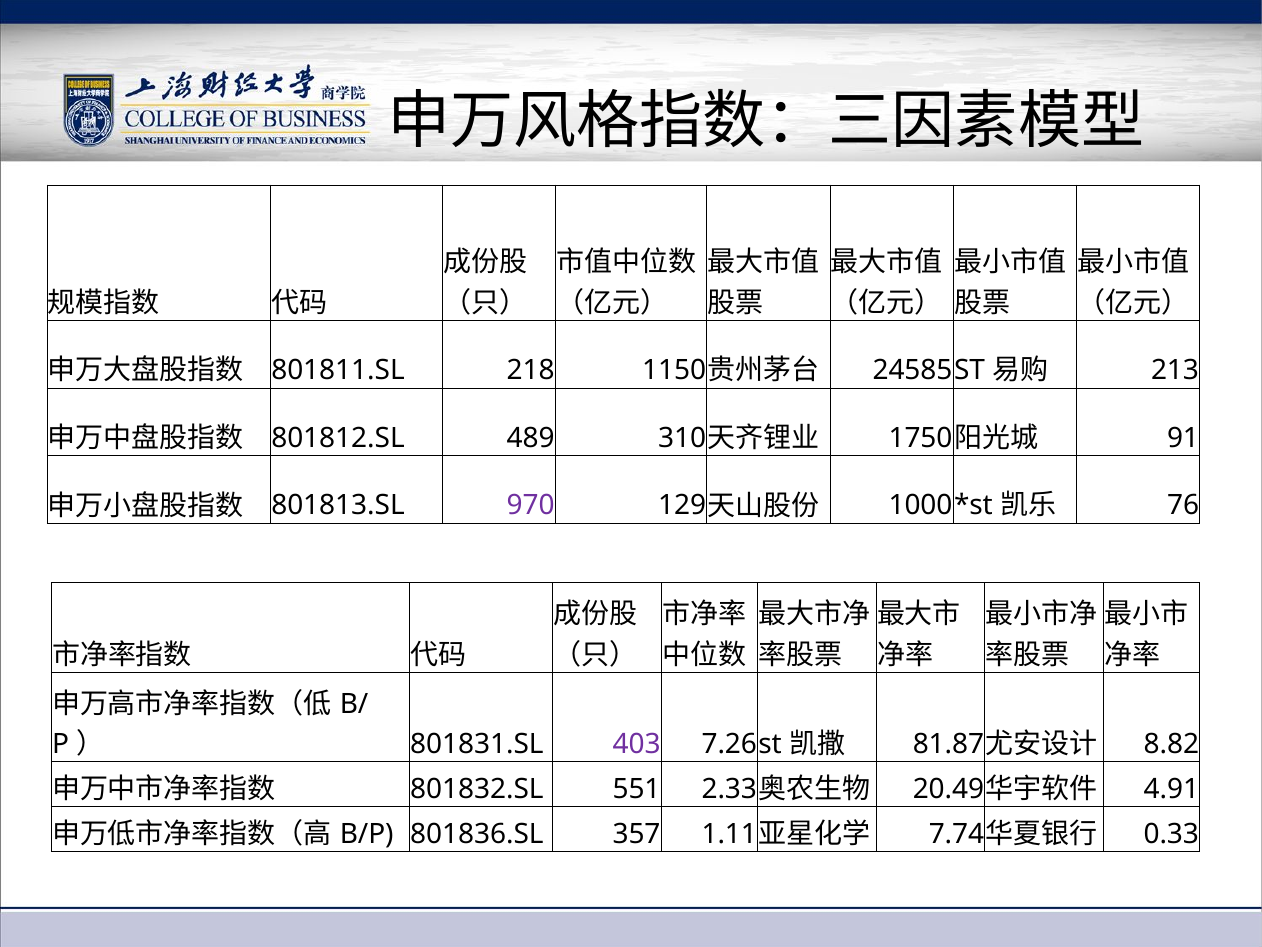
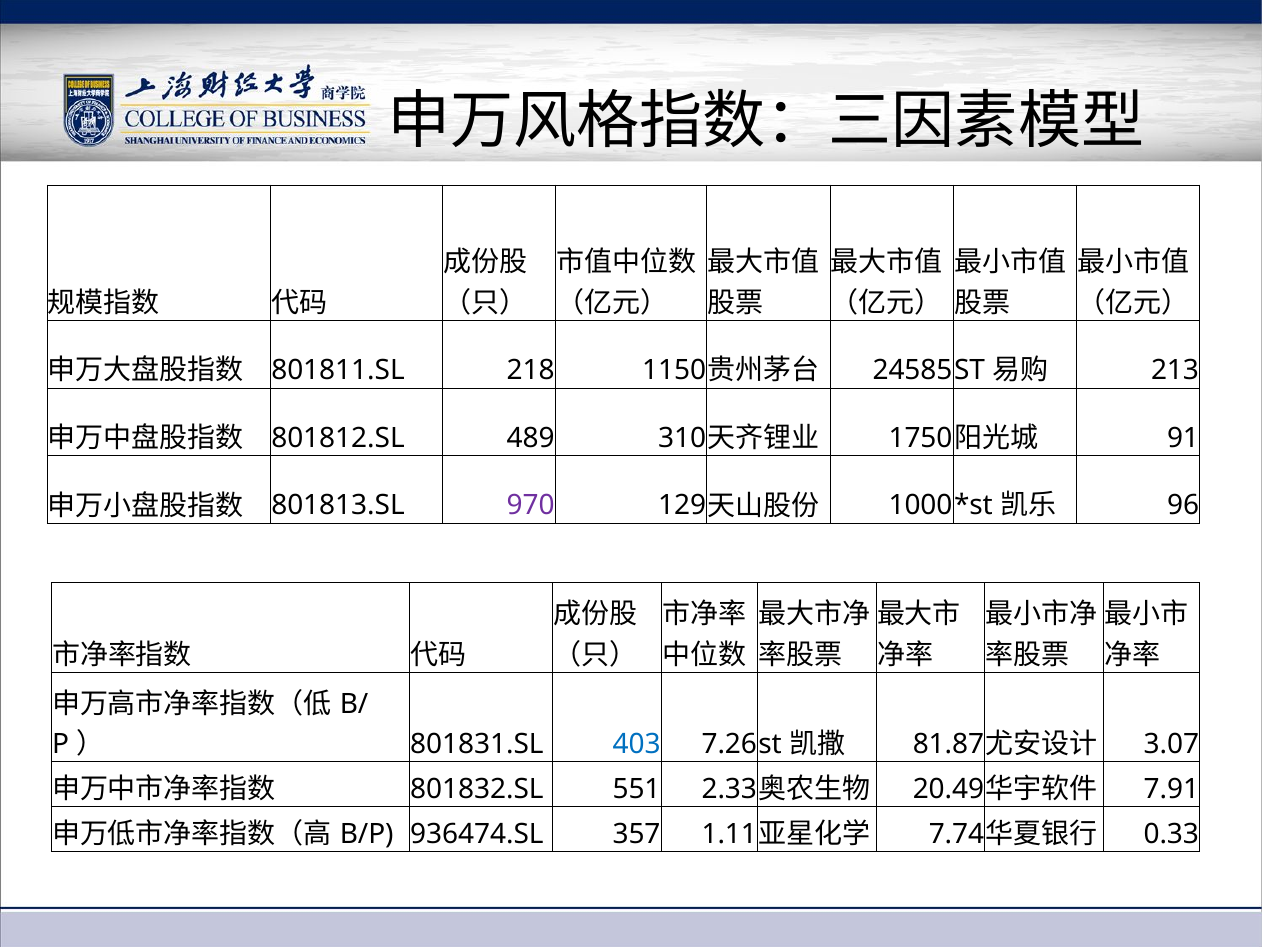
76: 76 -> 96
403 colour: purple -> blue
8.82: 8.82 -> 3.07
4.91: 4.91 -> 7.91
801836.SL: 801836.SL -> 936474.SL
